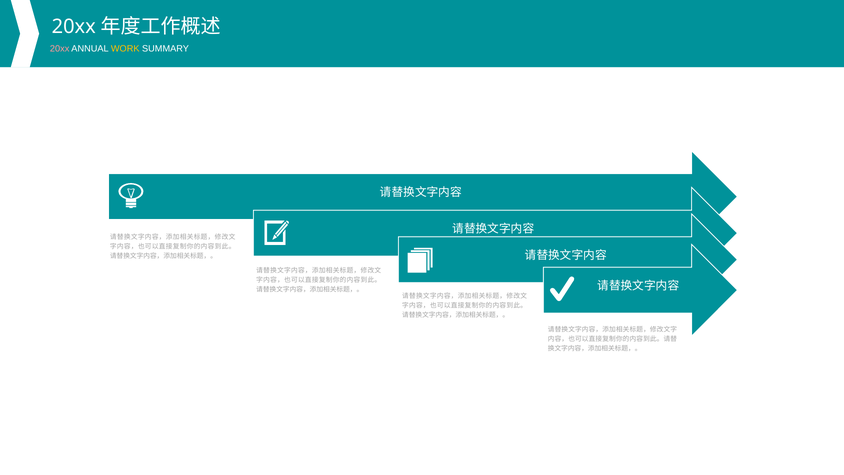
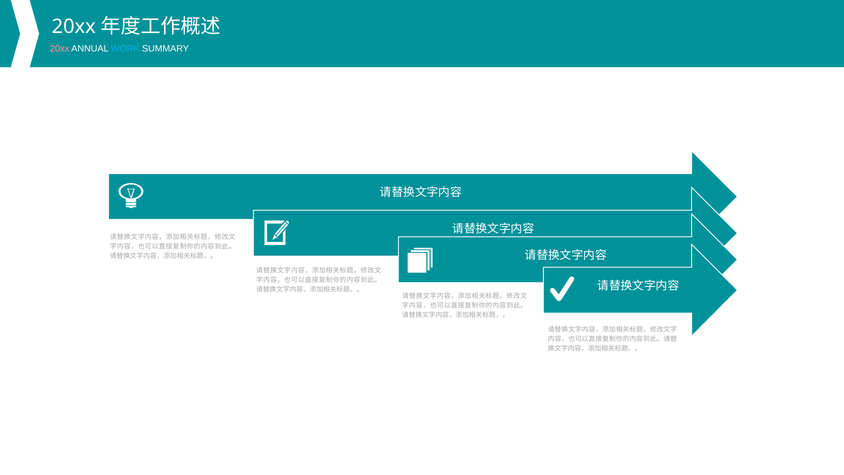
WORK colour: yellow -> light blue
